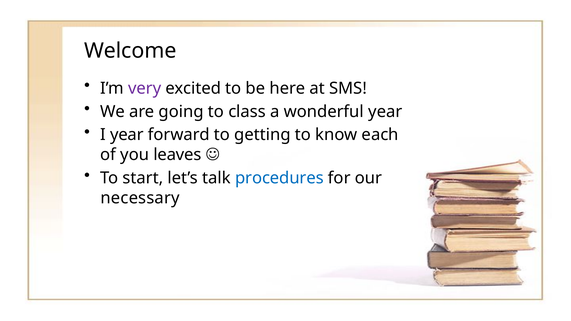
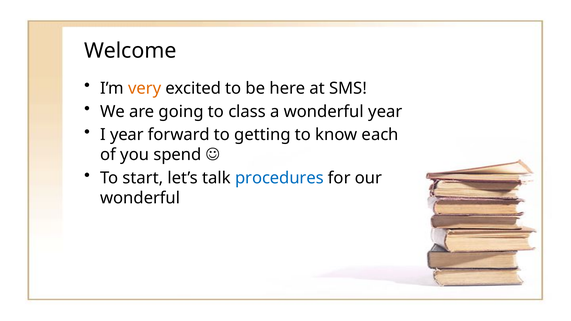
very colour: purple -> orange
leaves: leaves -> spend
necessary at (140, 198): necessary -> wonderful
